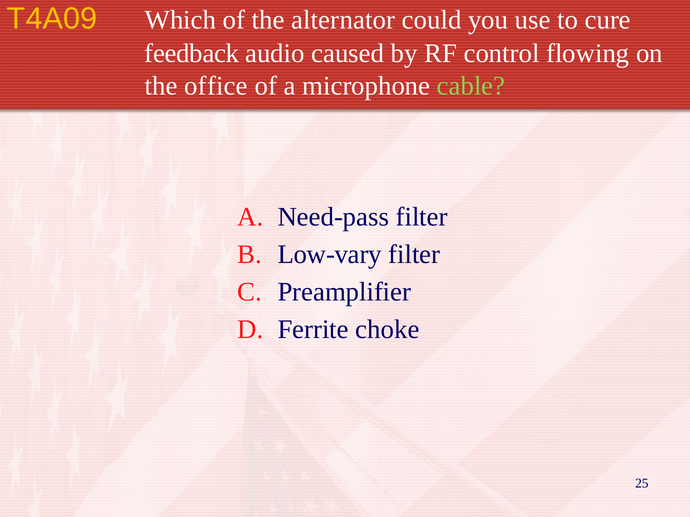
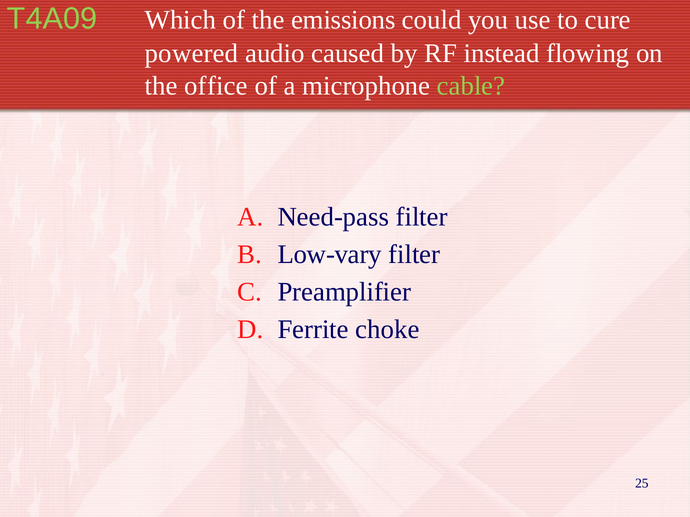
T4A09 colour: yellow -> light green
alternator: alternator -> emissions
feedback: feedback -> powered
control: control -> instead
